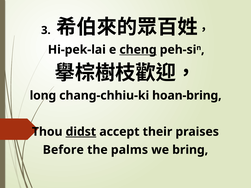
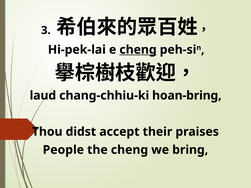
long: long -> laud
didst underline: present -> none
Before: Before -> People
the palms: palms -> cheng
